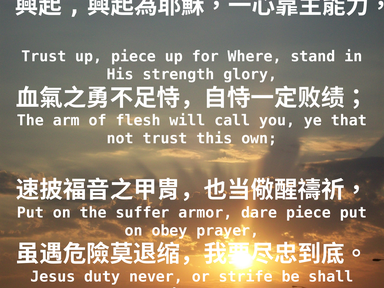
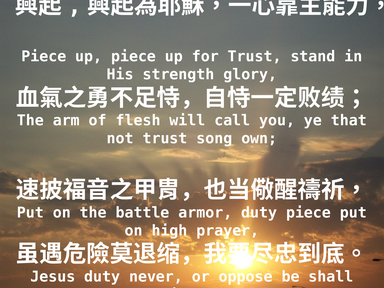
Trust at (44, 56): Trust -> Piece
for Where: Where -> Trust
this: this -> song
suffer: suffer -> battle
armor dare: dare -> duty
obey: obey -> high
strife: strife -> oppose
